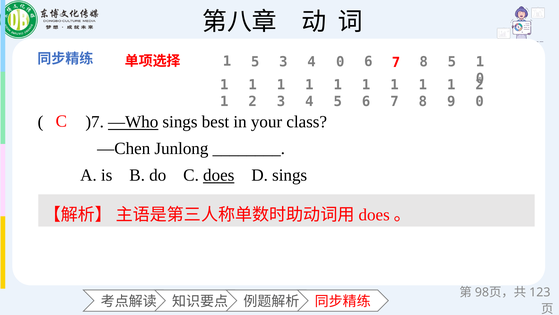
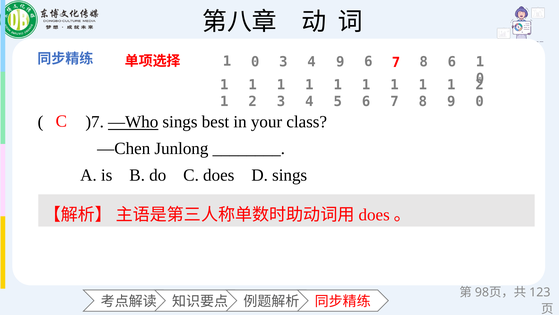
5 at (255, 62): 5 -> 0
4 0: 0 -> 9
8 5: 5 -> 6
does underline: present -> none
